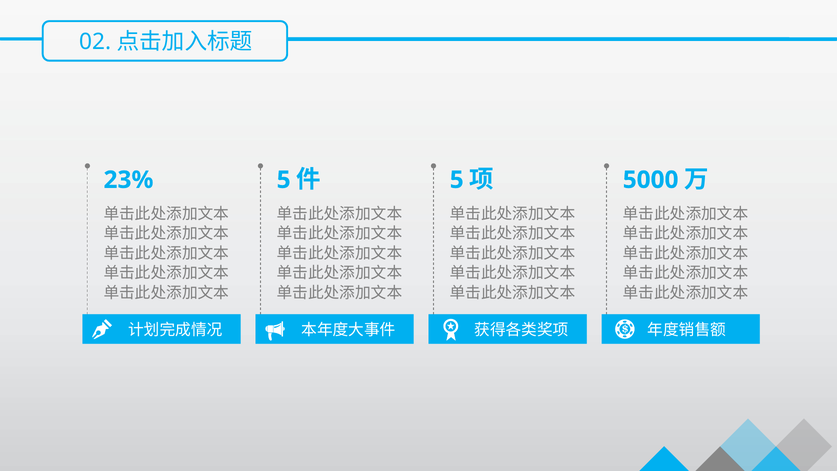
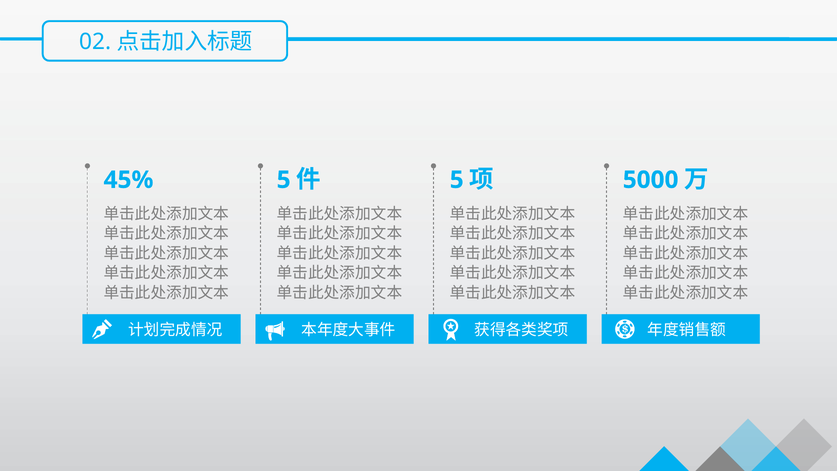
23%: 23% -> 45%
